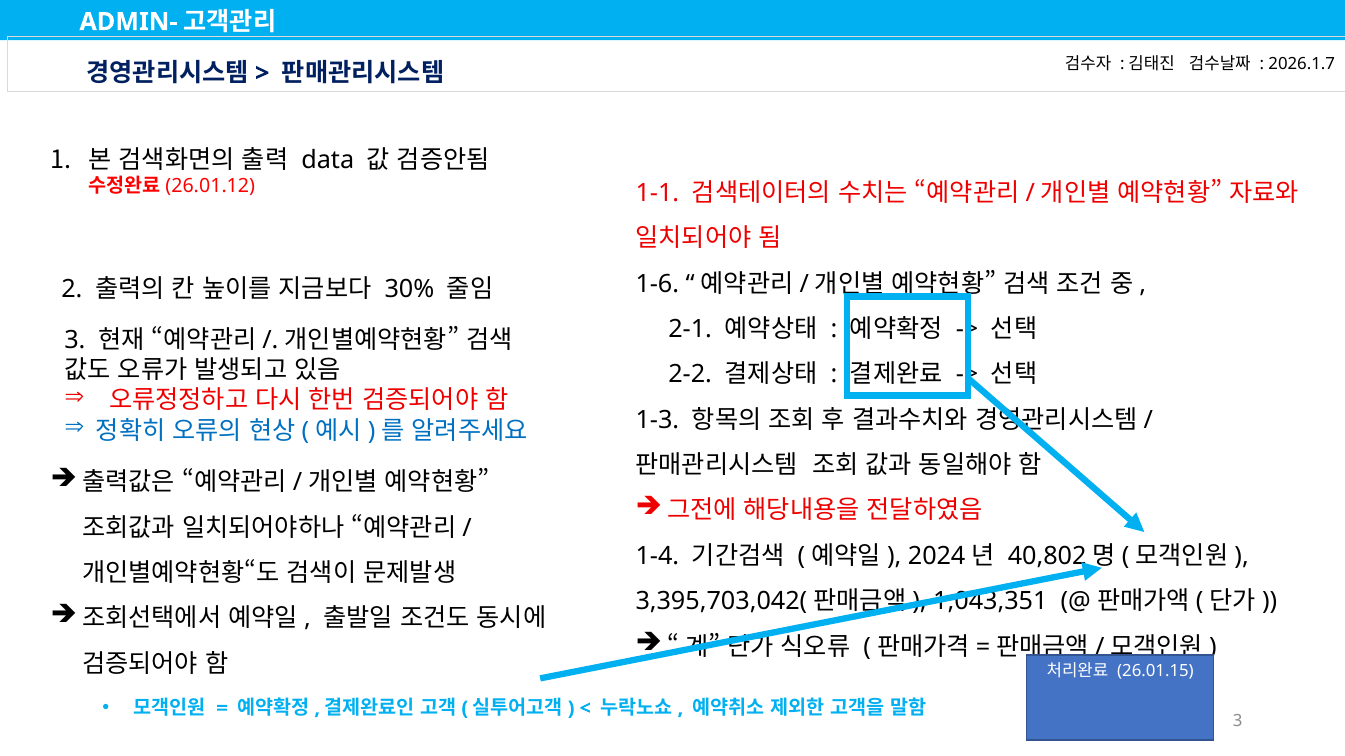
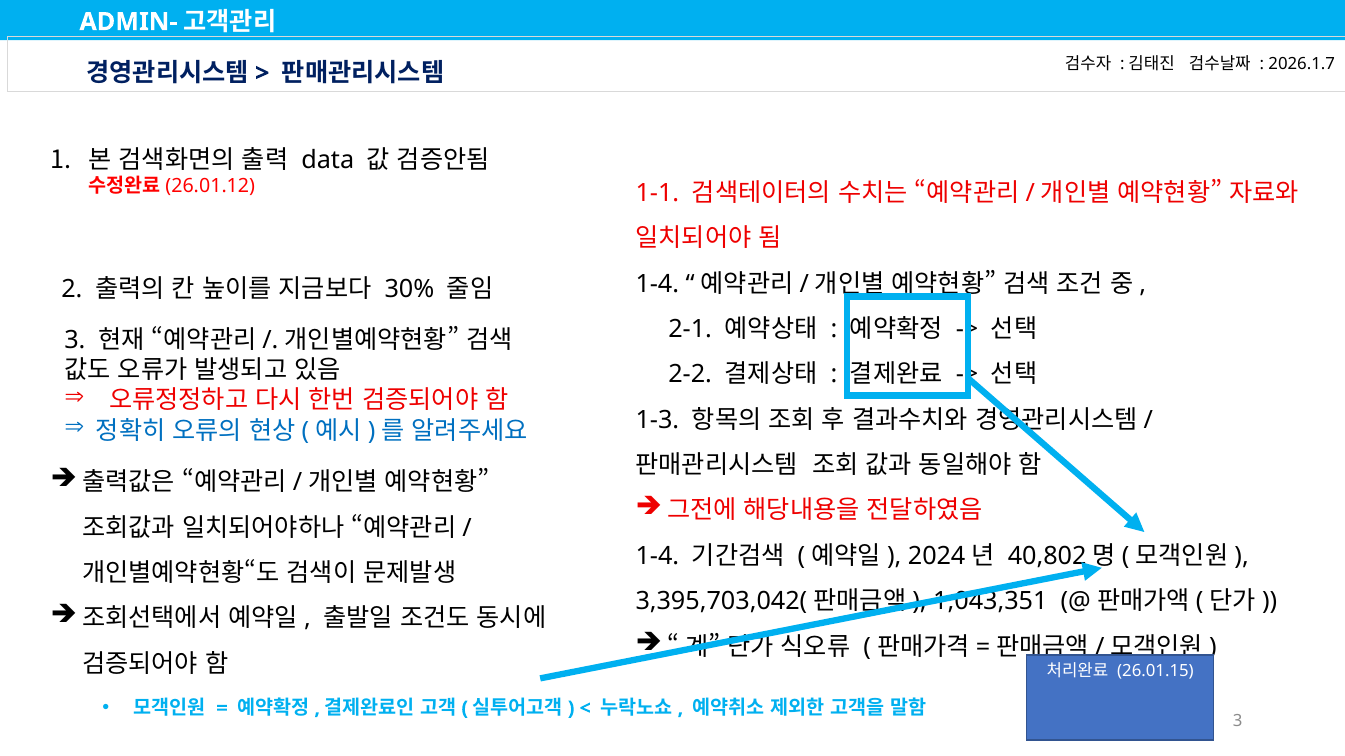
1-6 at (657, 284): 1-6 -> 1-4
